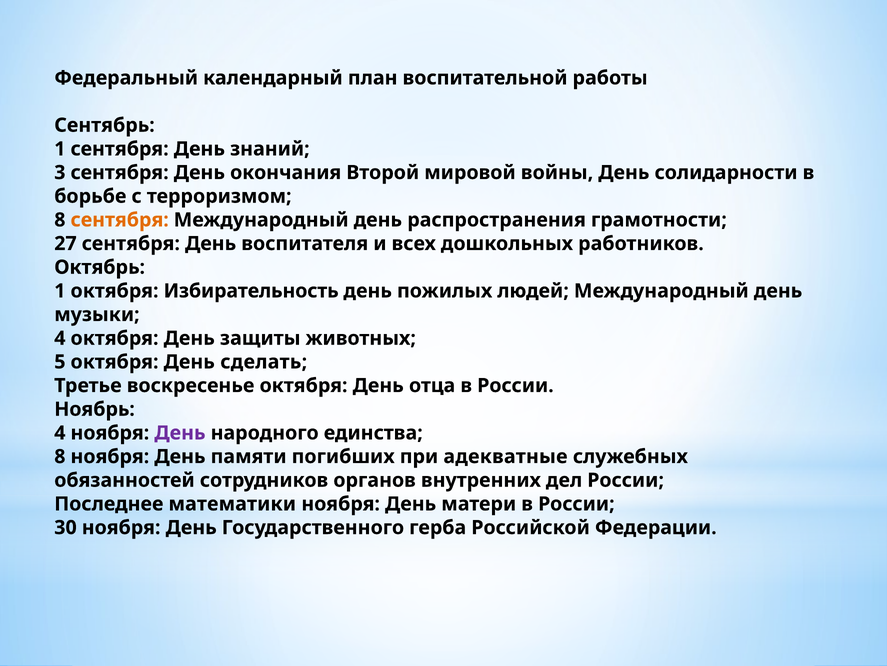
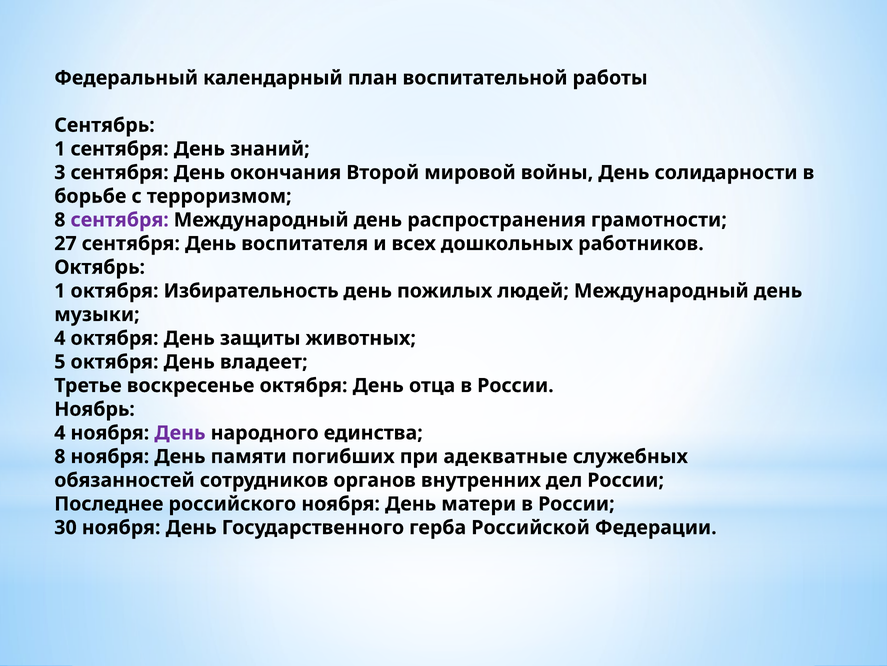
сентября at (120, 220) colour: orange -> purple
сделать: сделать -> владеет
математики: математики -> российского
